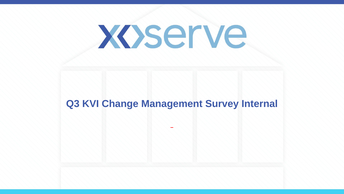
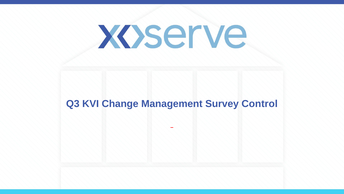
Internal: Internal -> Control
